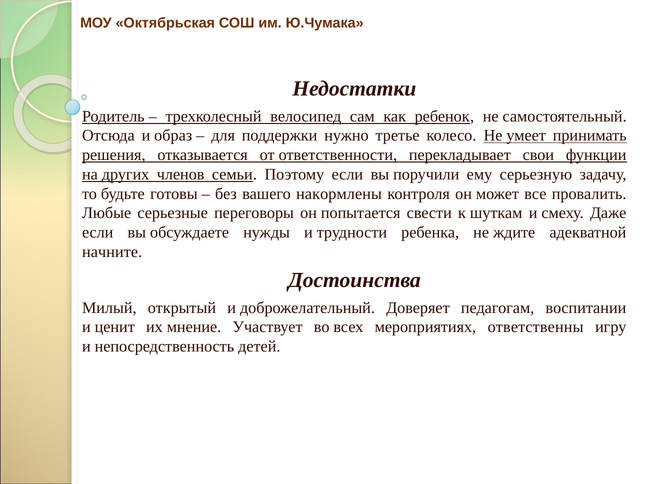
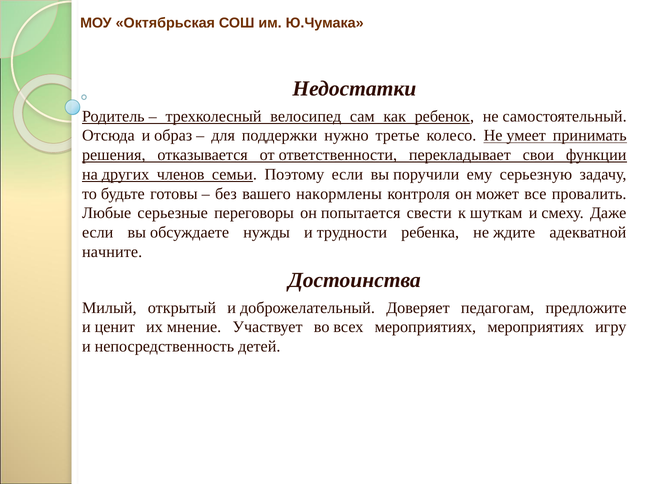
воспитании: воспитании -> предложите
мероприятиях ответственны: ответственны -> мероприятиях
